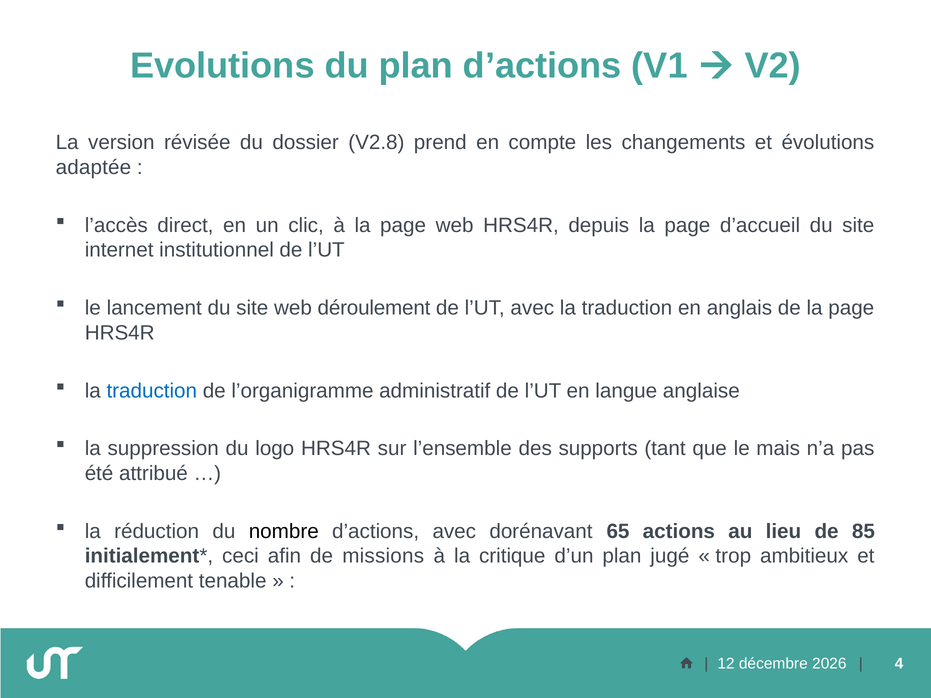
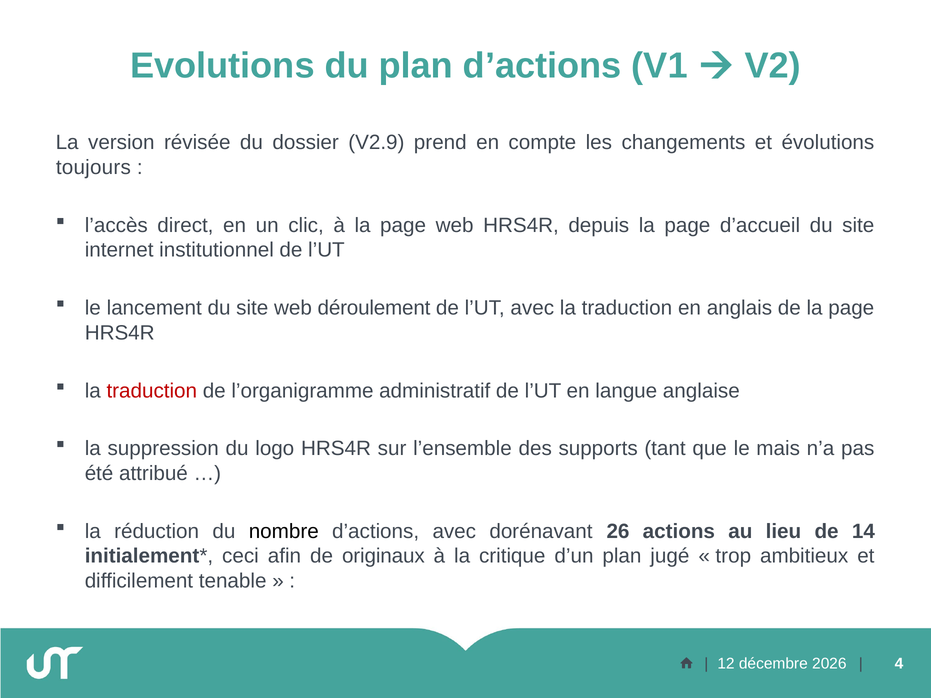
V2.8: V2.8 -> V2.9
adaptée: adaptée -> toujours
traduction at (152, 391) colour: blue -> red
65: 65 -> 26
85: 85 -> 14
missions: missions -> originaux
